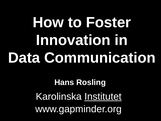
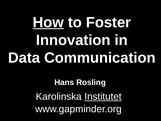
How underline: none -> present
